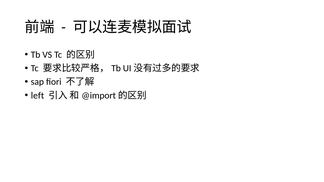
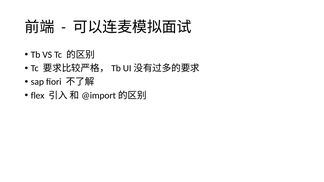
left: left -> flex
